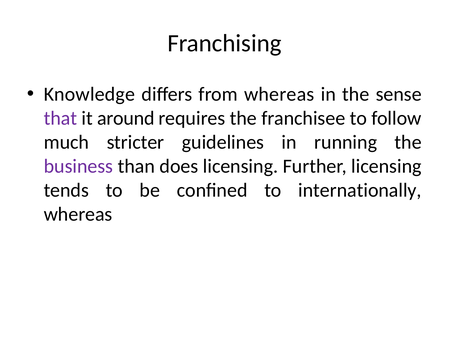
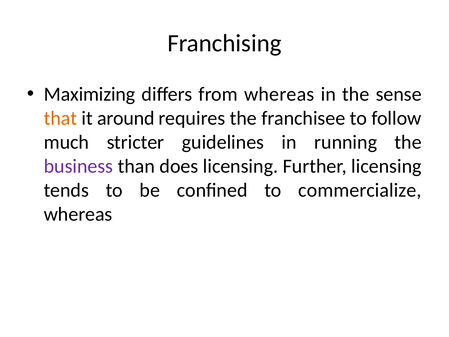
Knowledge: Knowledge -> Maximizing
that colour: purple -> orange
internationally: internationally -> commercialize
